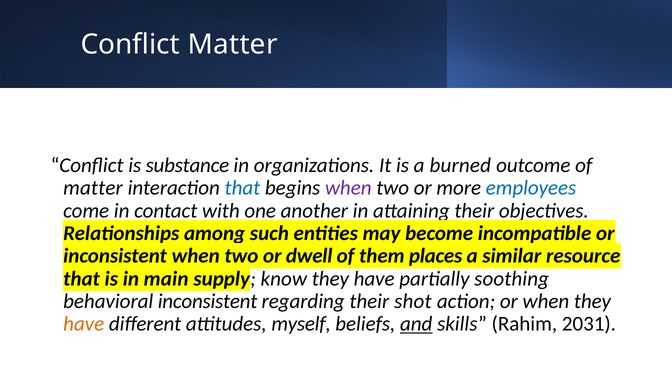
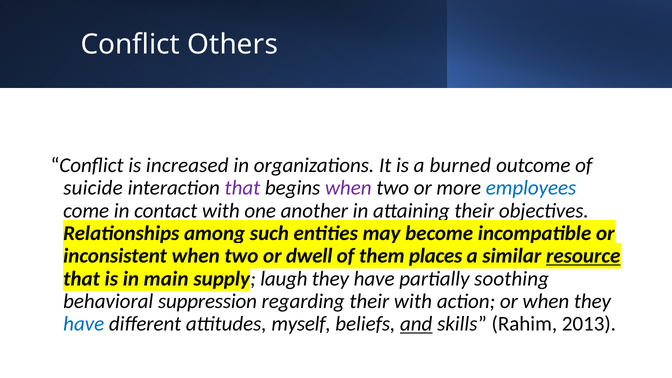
Conflict Matter: Matter -> Others
substance: substance -> increased
matter at (93, 188): matter -> suicide
that at (242, 188) colour: blue -> purple
resource underline: none -> present
know: know -> laugh
behavioral inconsistent: inconsistent -> suppression
their shot: shot -> with
have at (84, 324) colour: orange -> blue
2031: 2031 -> 2013
